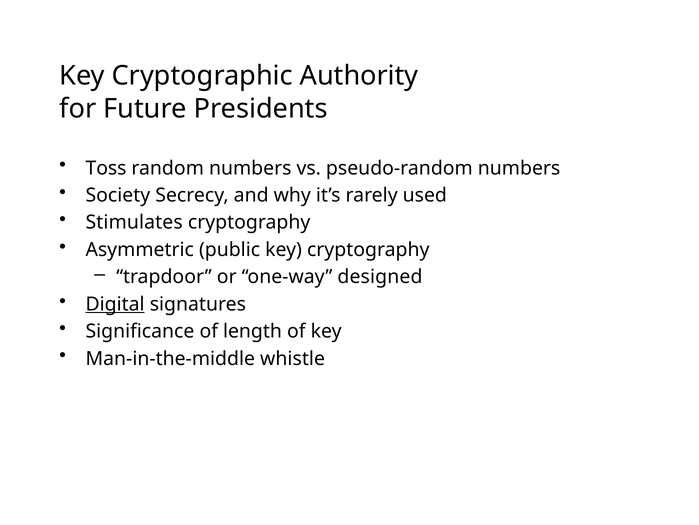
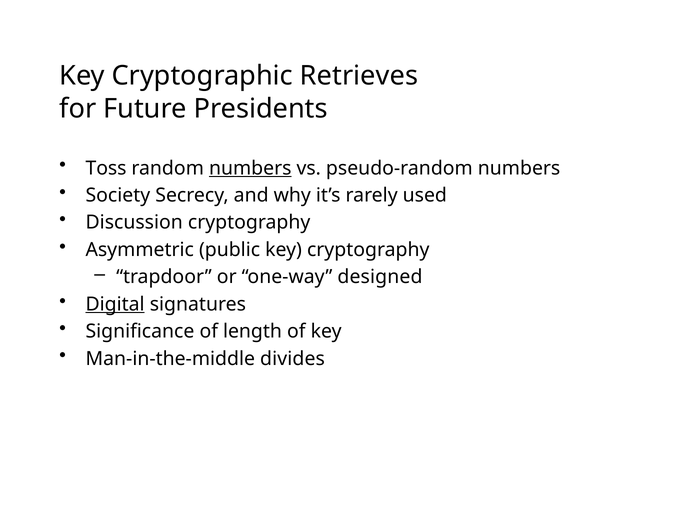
Authority: Authority -> Retrieves
numbers at (250, 168) underline: none -> present
Stimulates: Stimulates -> Discussion
whistle: whistle -> divides
